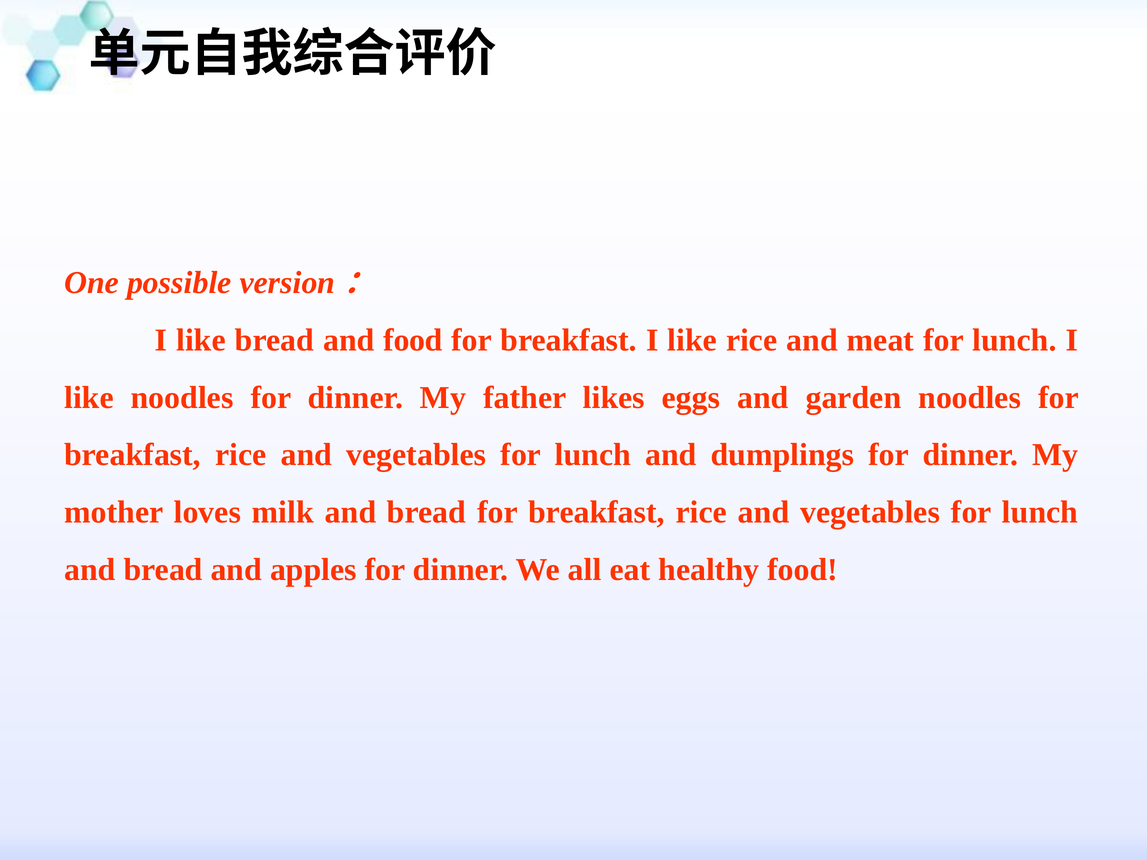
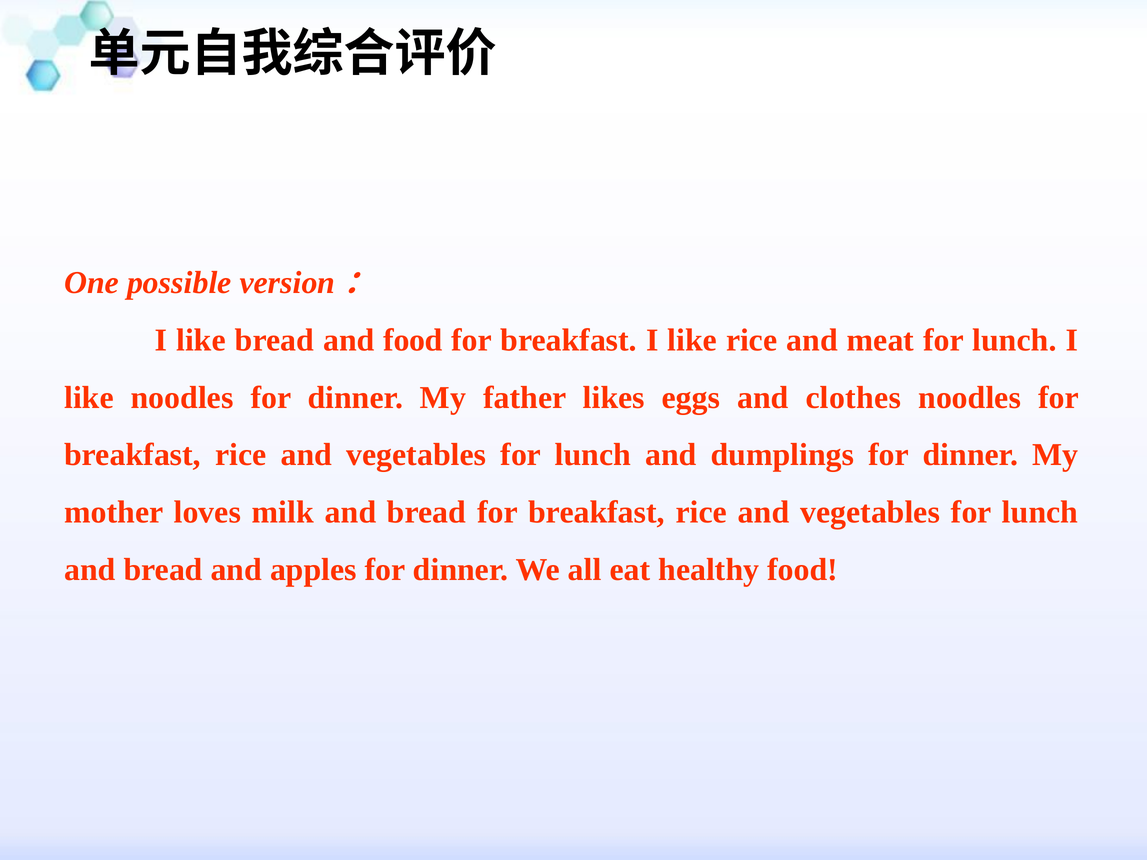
garden: garden -> clothes
